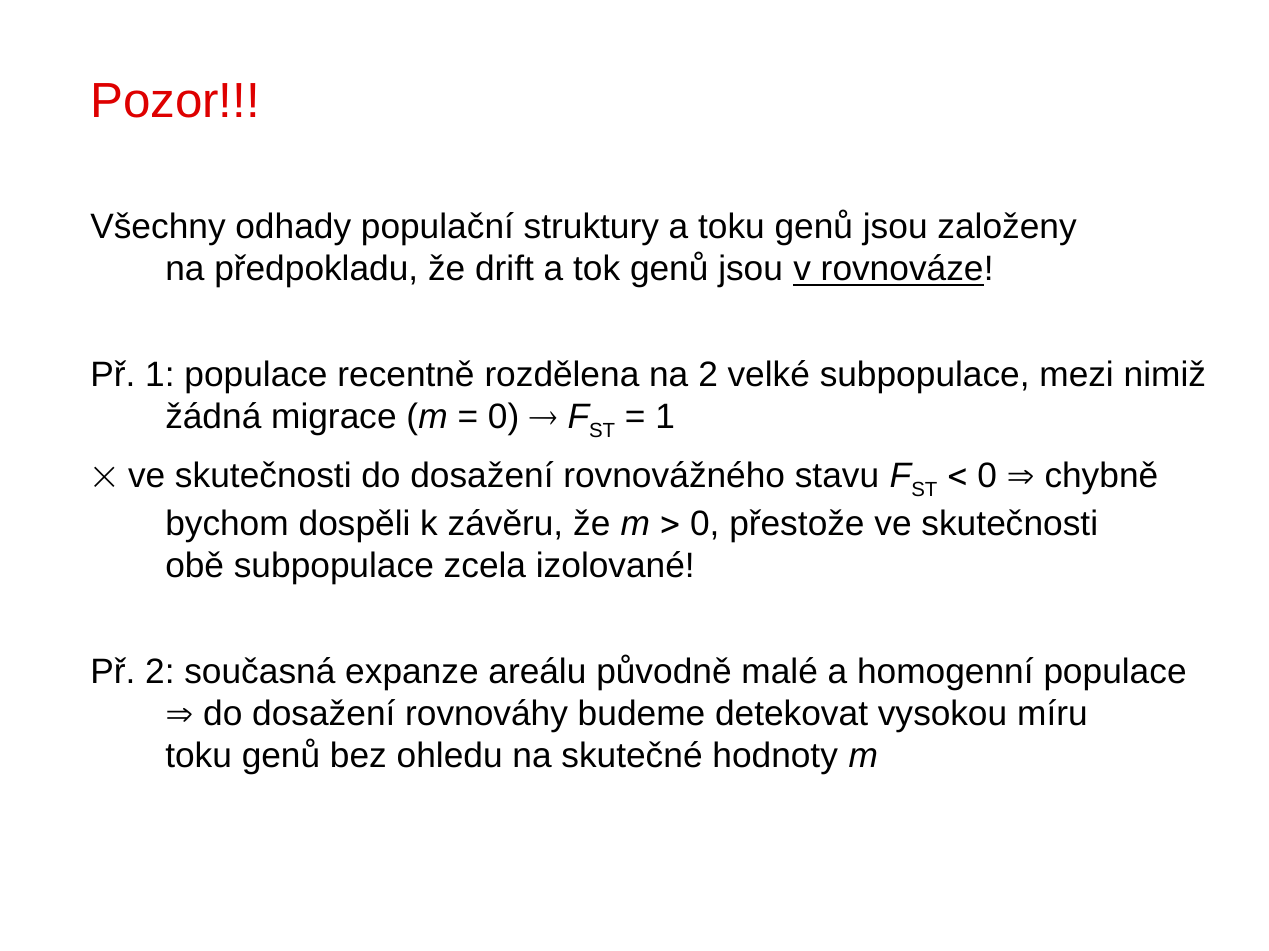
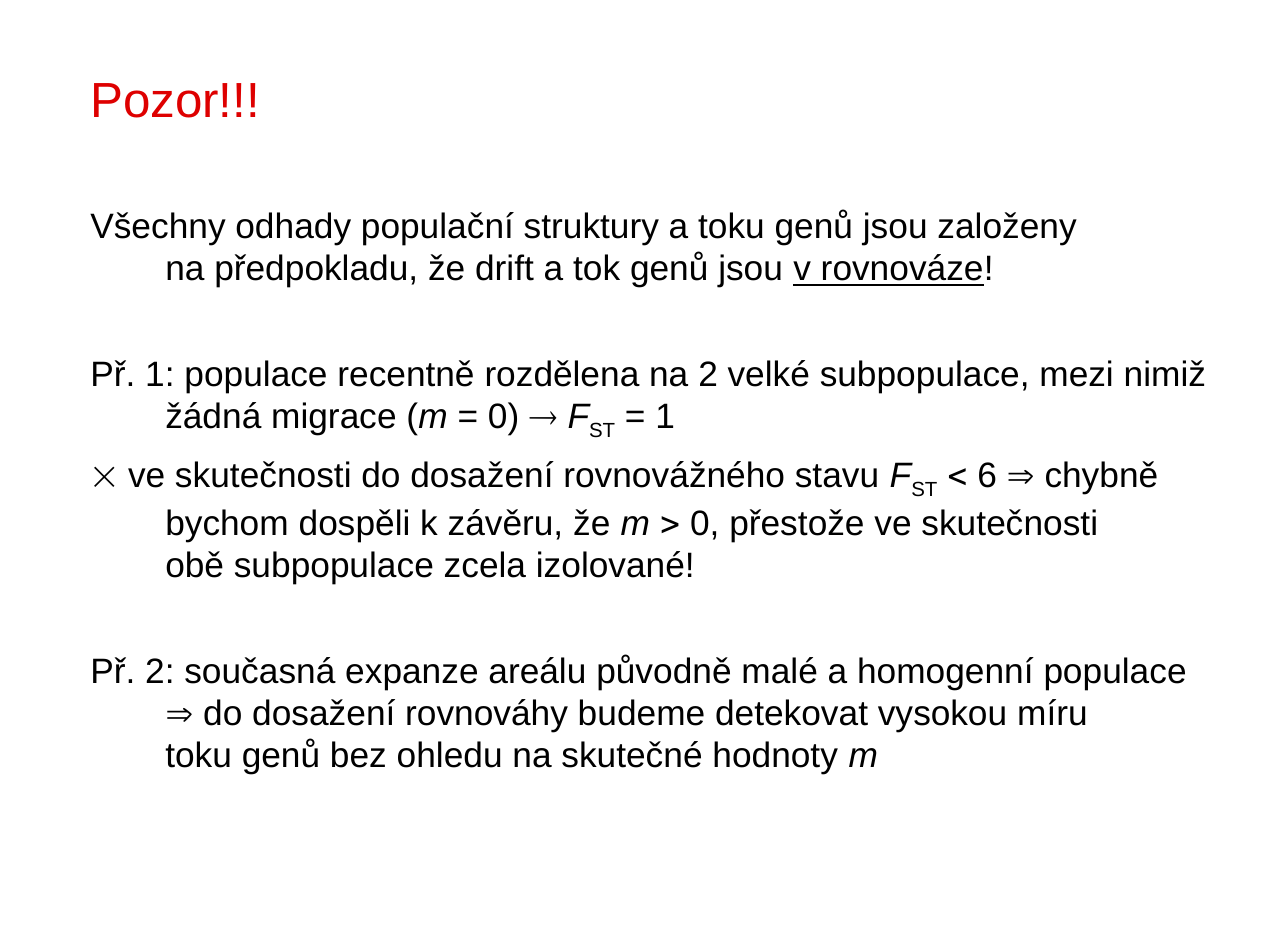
0 at (987, 476): 0 -> 6
